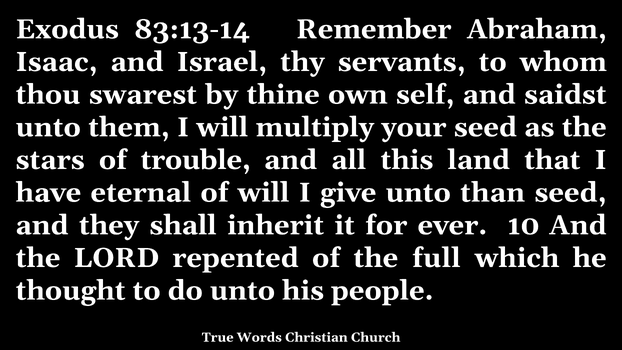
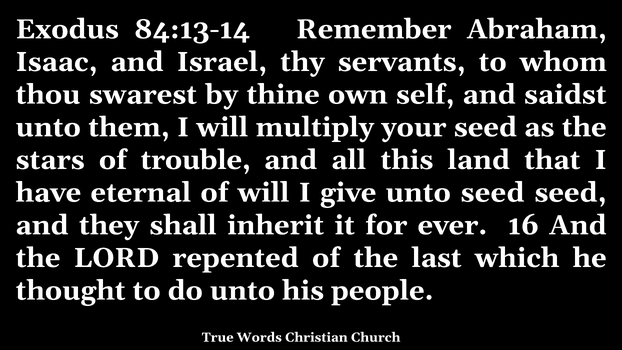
83:13-14: 83:13-14 -> 84:13-14
unto than: than -> seed
10: 10 -> 16
full: full -> last
